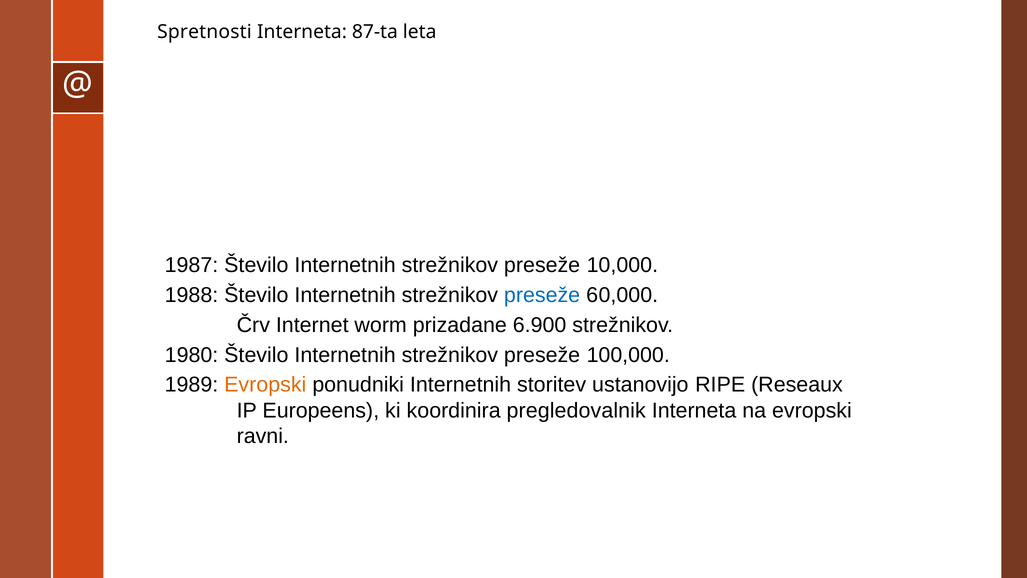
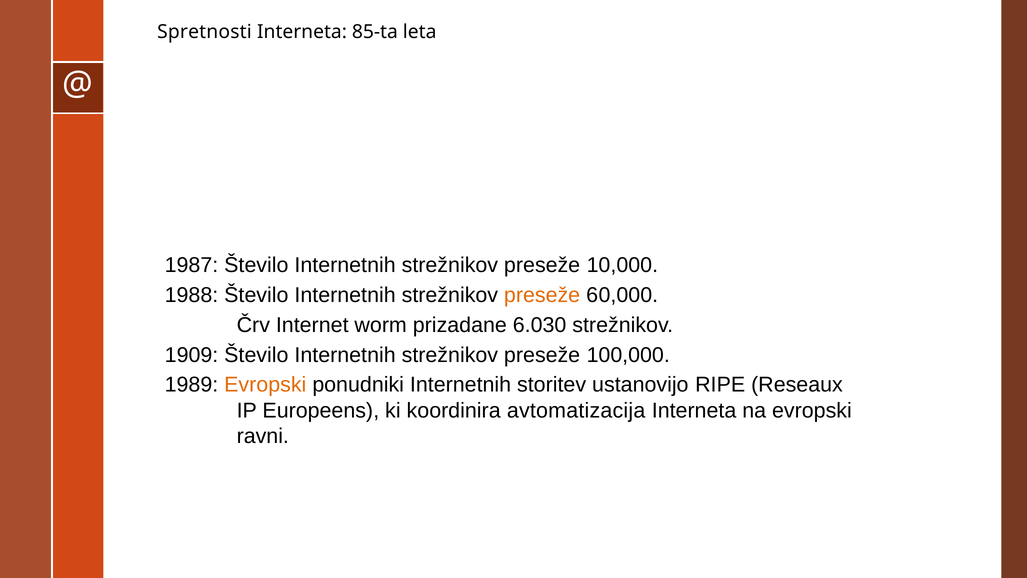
87-ta: 87-ta -> 85-ta
preseže at (542, 295) colour: blue -> orange
6.900: 6.900 -> 6.030
1980: 1980 -> 1909
pregledovalnik: pregledovalnik -> avtomatizacija
